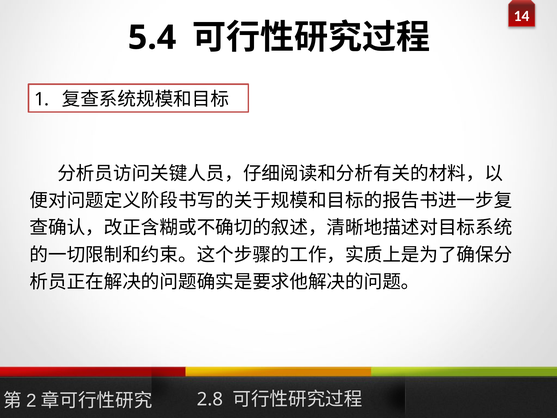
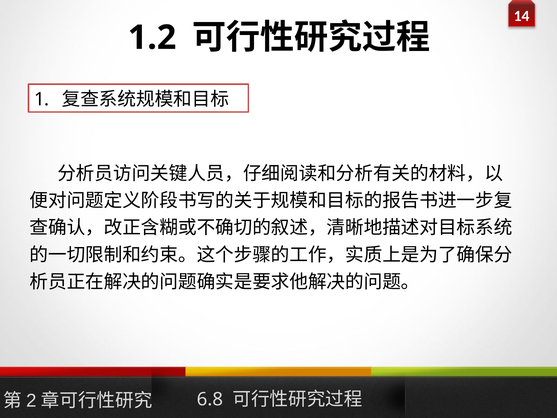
5.4: 5.4 -> 1.2
2.8: 2.8 -> 6.8
